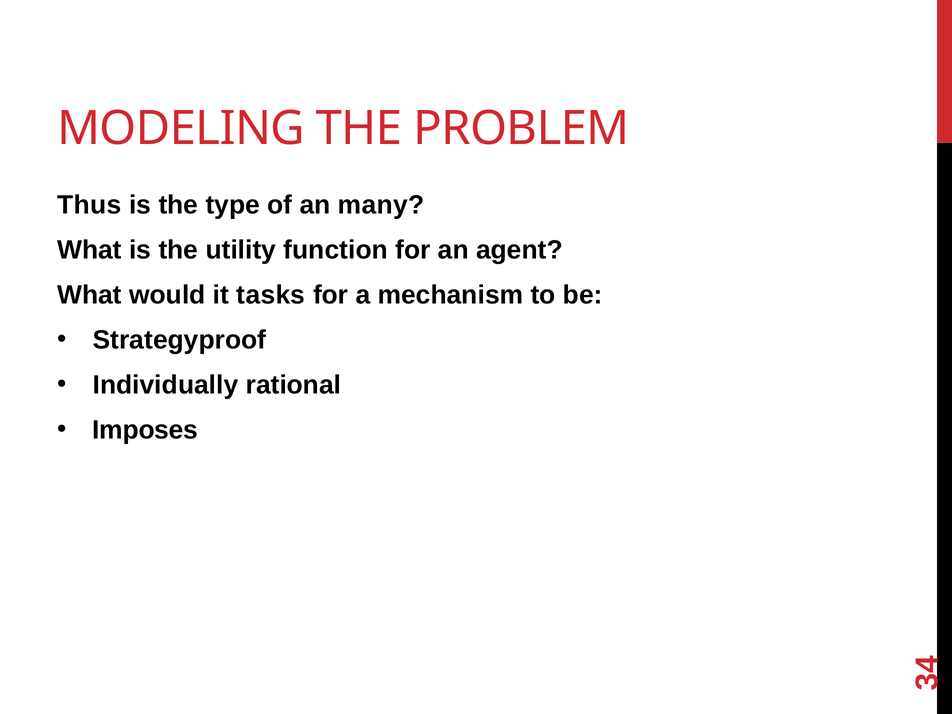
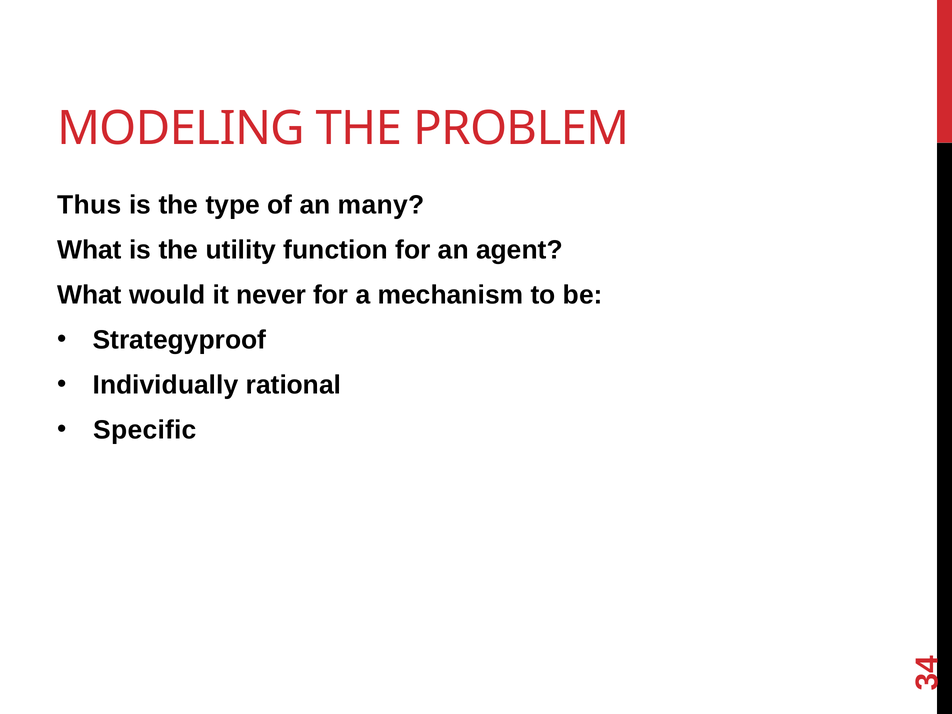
tasks: tasks -> never
Imposes: Imposes -> Specific
